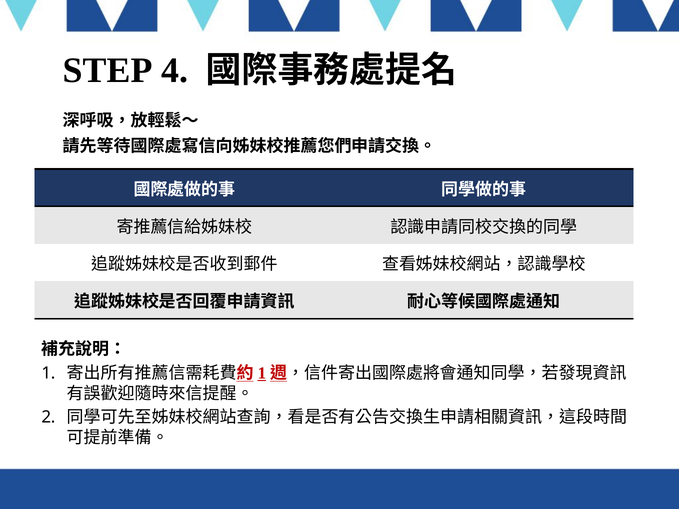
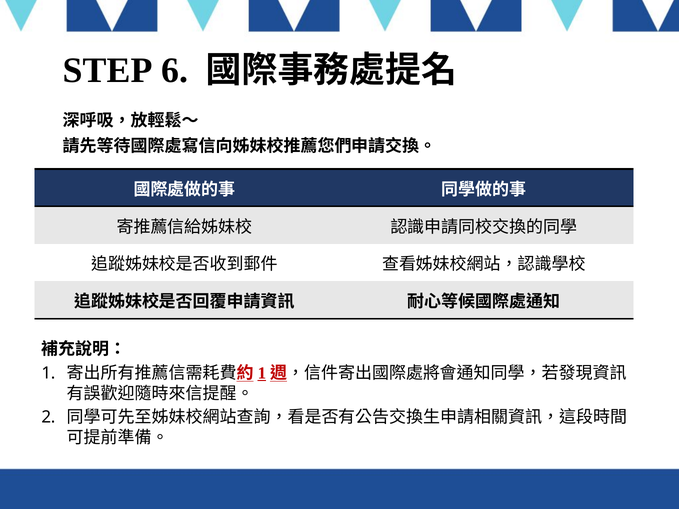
4: 4 -> 6
